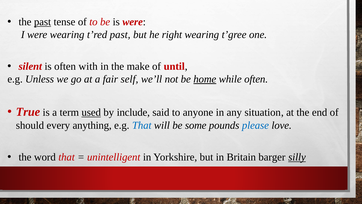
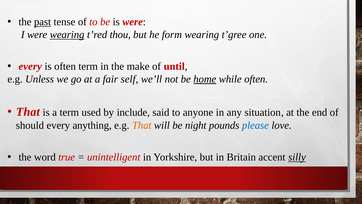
wearing at (67, 35) underline: none -> present
t’red past: past -> thou
right: right -> form
silent at (30, 66): silent -> every
often with: with -> term
True at (28, 112): True -> That
used underline: present -> none
That at (142, 125) colour: blue -> orange
some: some -> night
word that: that -> true
barger: barger -> accent
